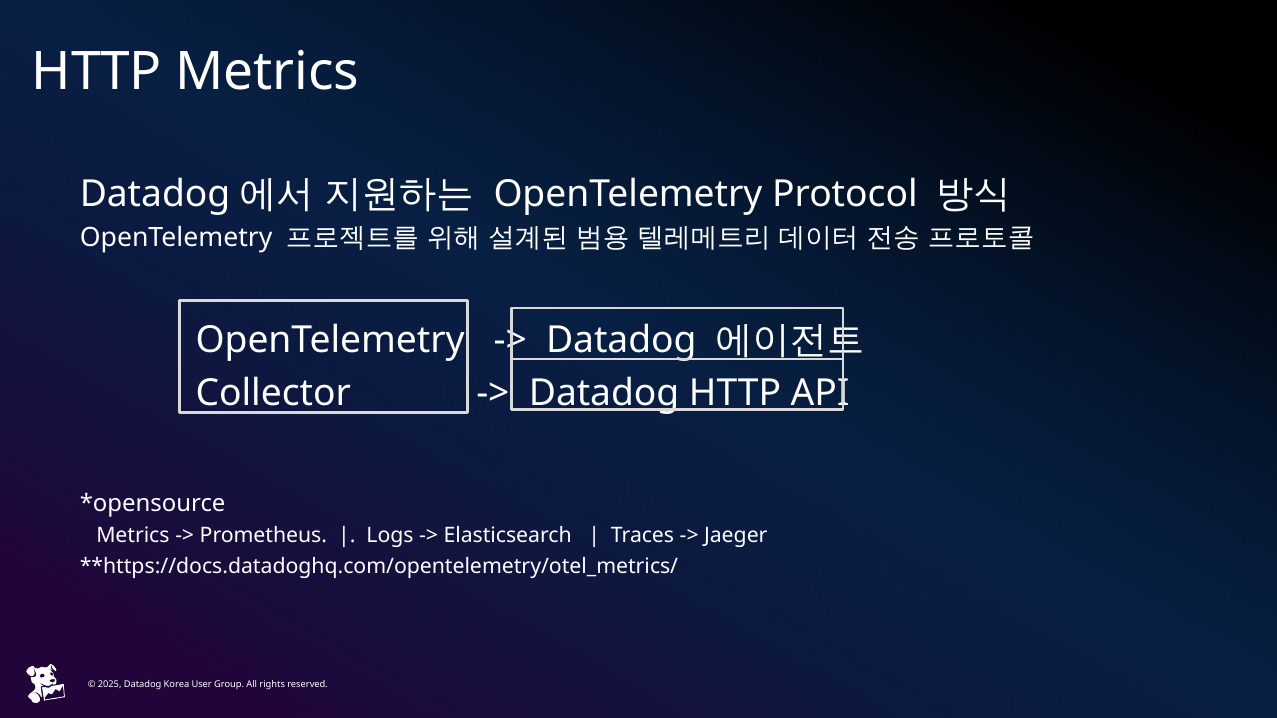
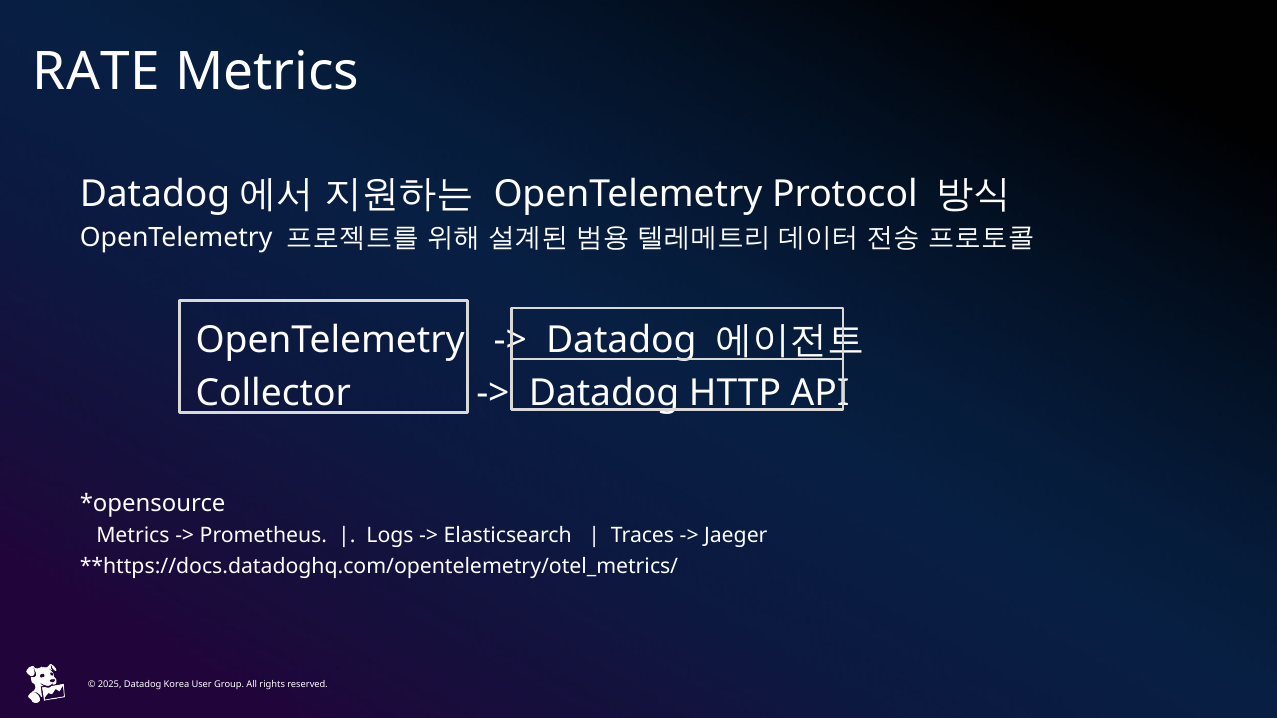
HTTP at (97, 72): HTTP -> RATE
